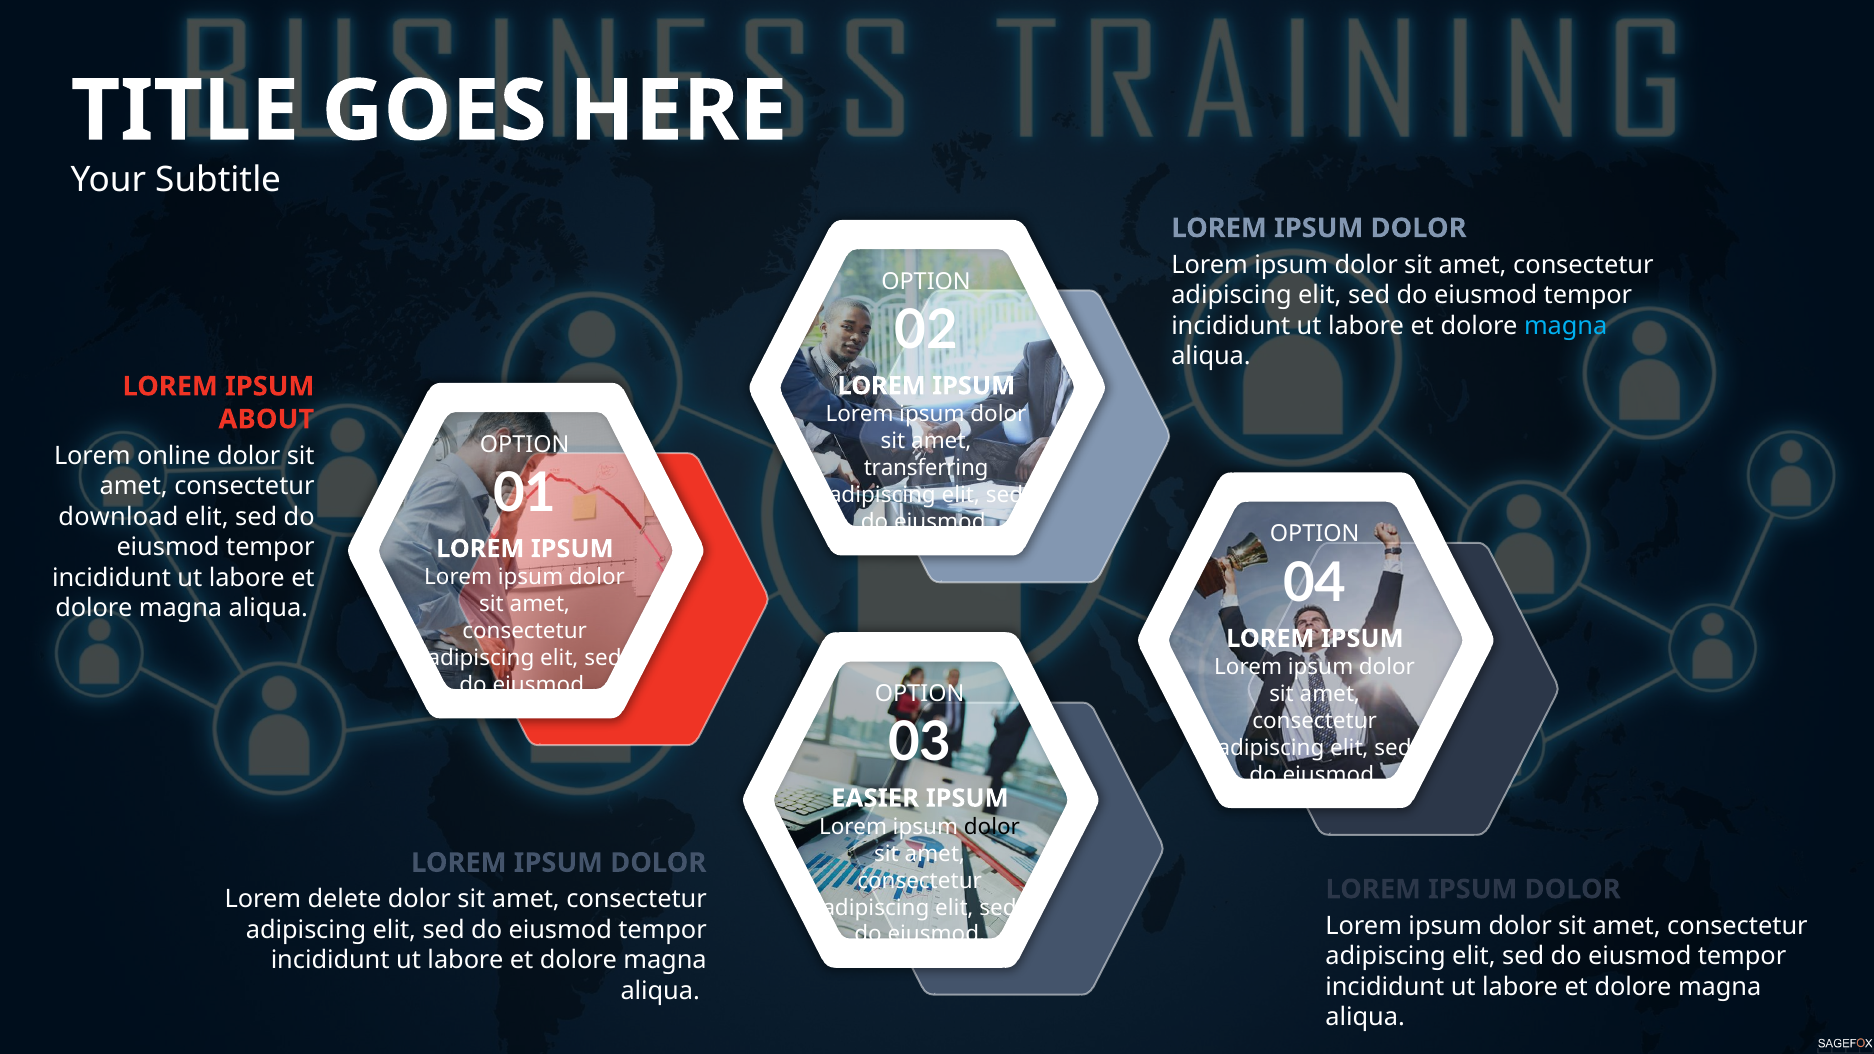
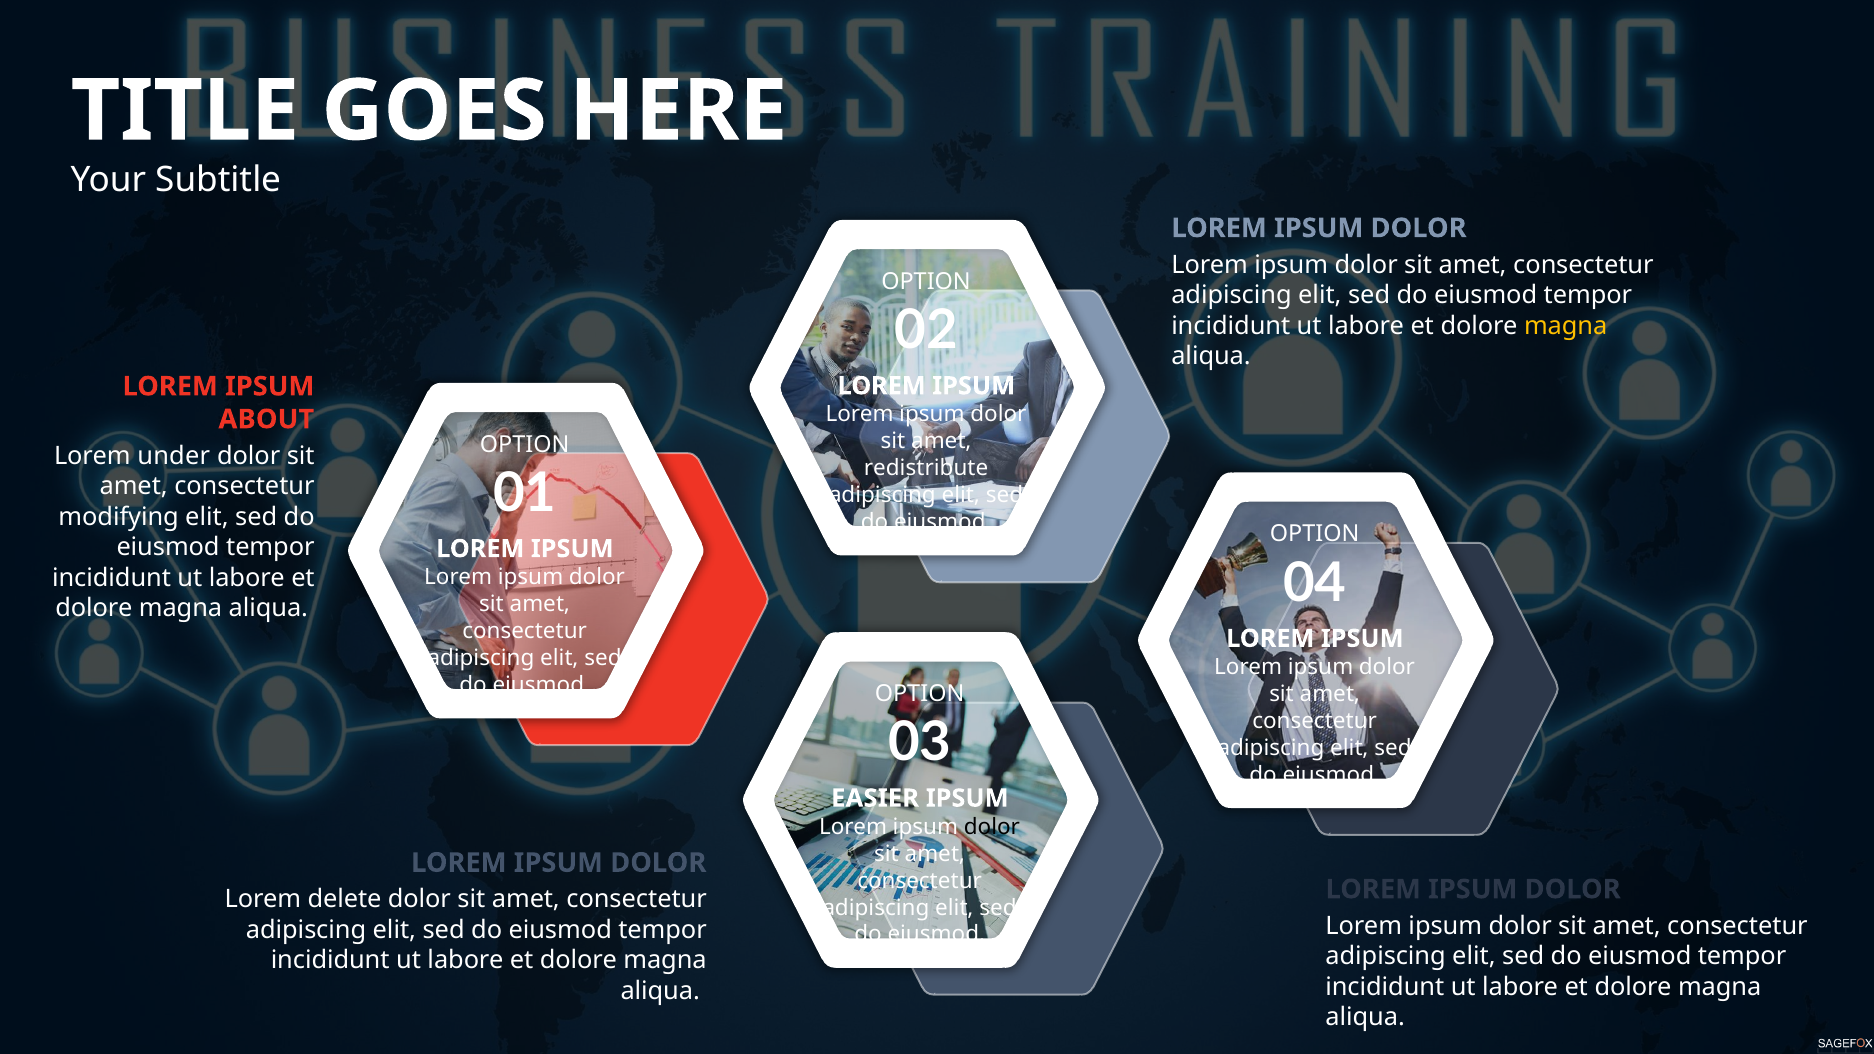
magna at (1566, 326) colour: light blue -> yellow
online: online -> under
transferring: transferring -> redistribute
download: download -> modifying
